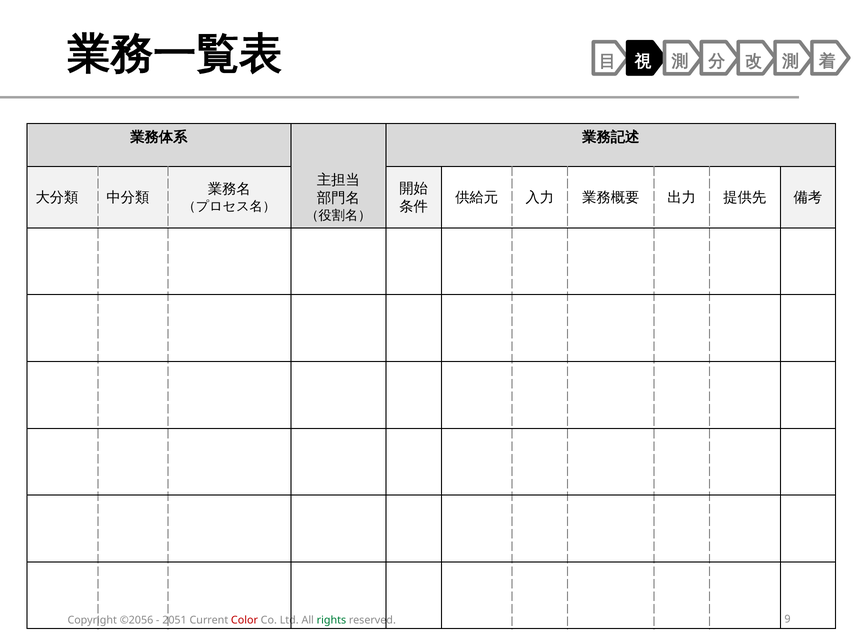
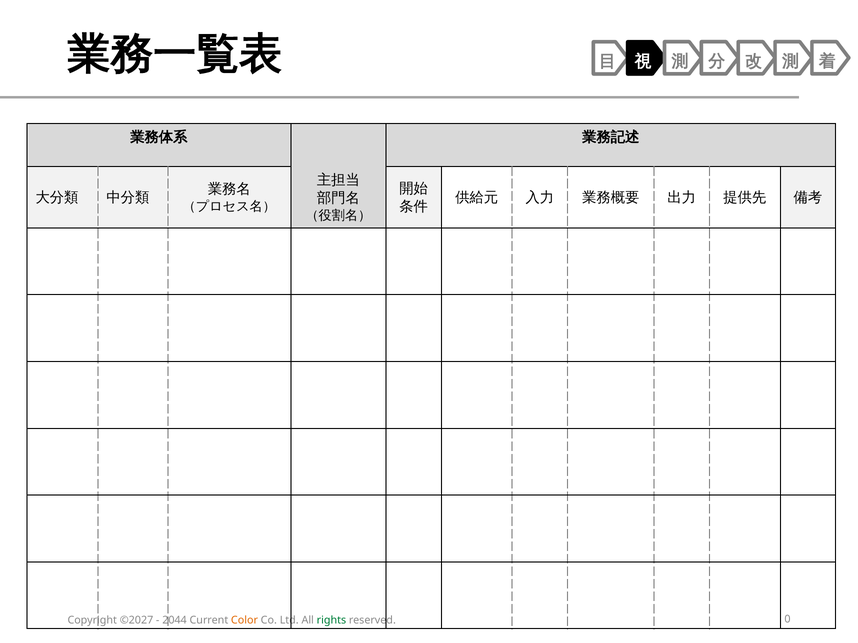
©2056: ©2056 -> ©2027
2051: 2051 -> 2044
Color colour: red -> orange
9: 9 -> 0
